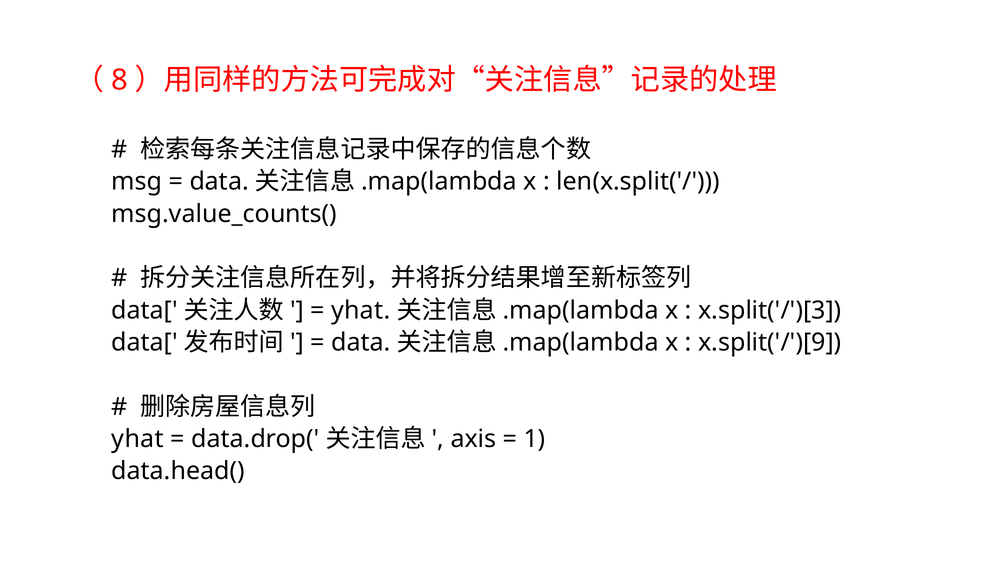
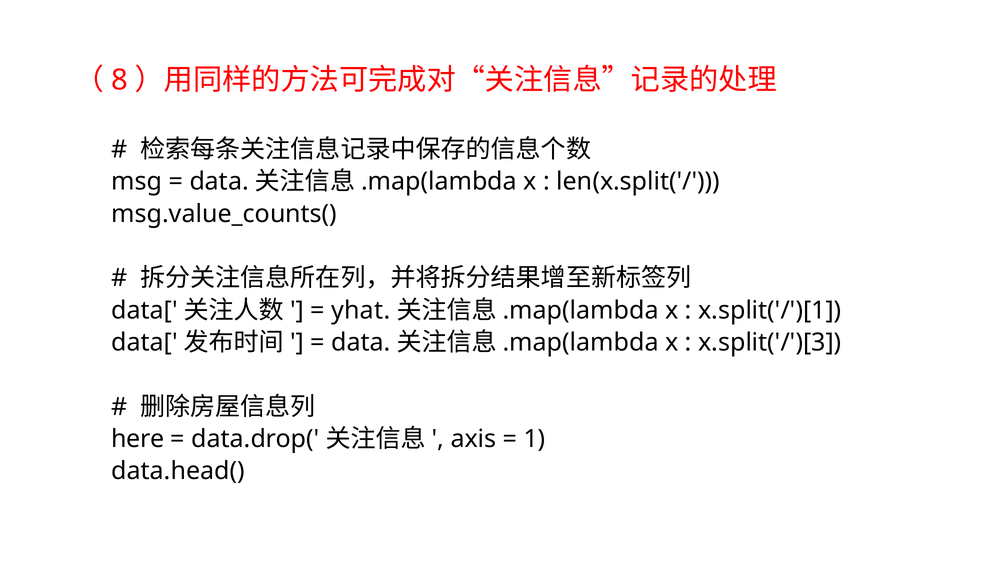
x.split('/')[3: x.split('/')[3 -> x.split('/')[1
x.split('/')[9: x.split('/')[9 -> x.split('/')[3
yhat at (138, 439): yhat -> here
